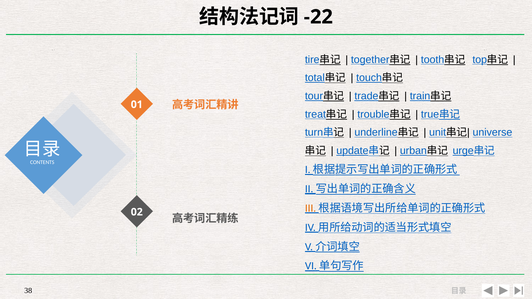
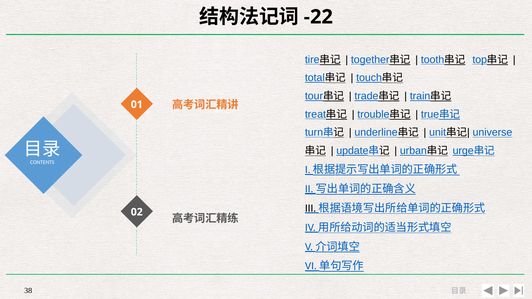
III colour: orange -> black
